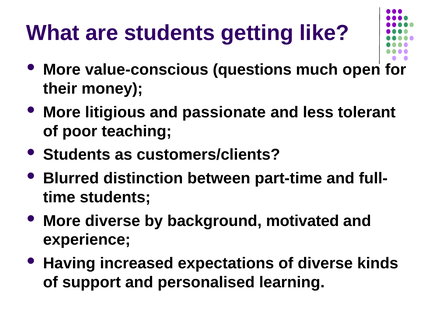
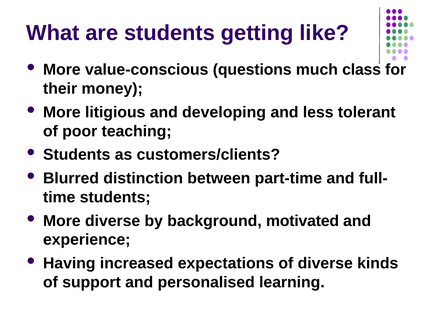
open: open -> class
passionate: passionate -> developing
